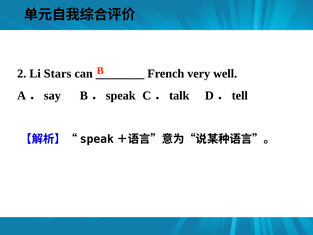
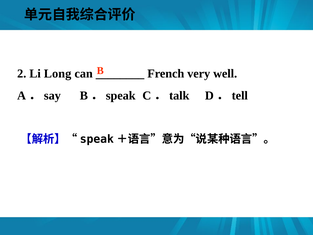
Stars: Stars -> Long
